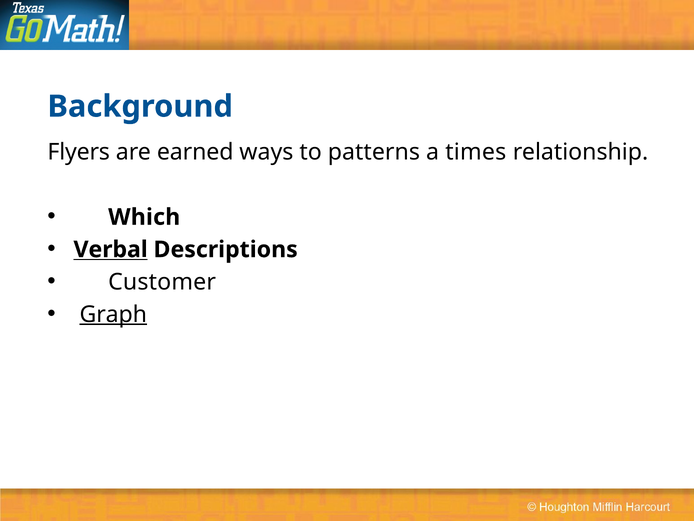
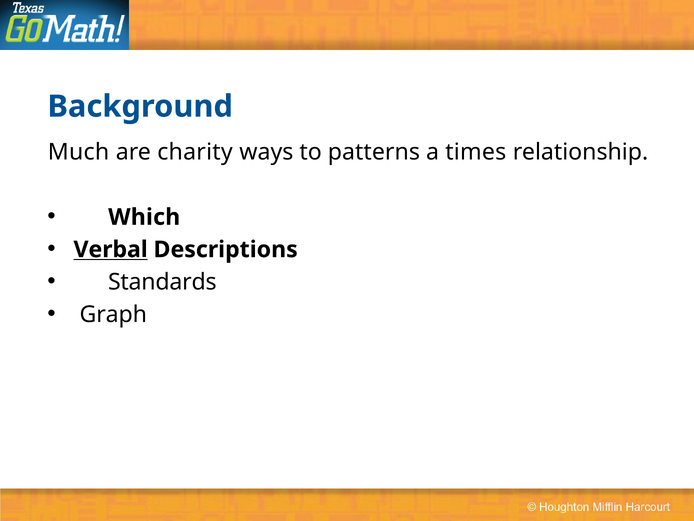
Flyers: Flyers -> Much
earned: earned -> charity
Customer: Customer -> Standards
Graph underline: present -> none
